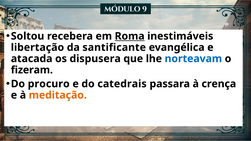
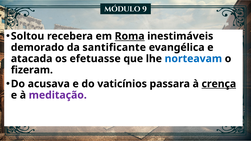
libertação: libertação -> demorado
dispusera: dispusera -> efetuasse
procuro: procuro -> acusava
catedrais: catedrais -> vaticínios
crença underline: none -> present
meditação colour: orange -> purple
